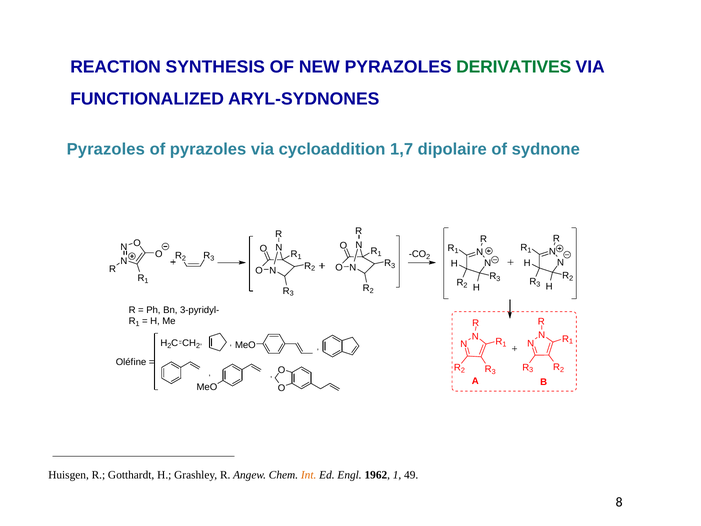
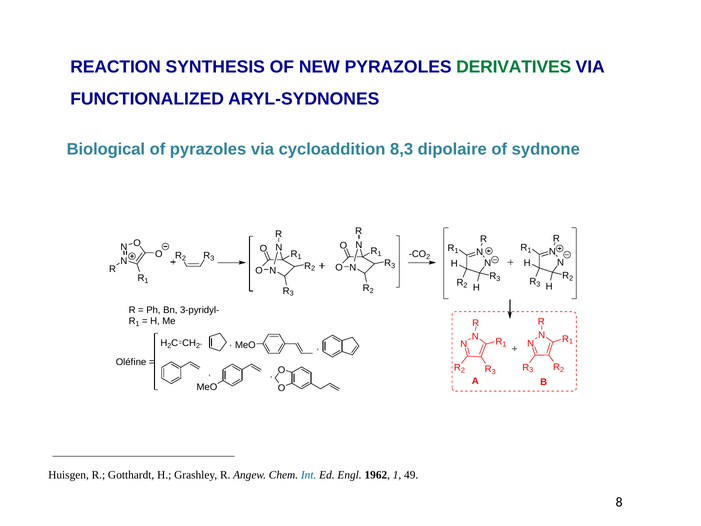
Pyrazoles at (106, 149): Pyrazoles -> Biological
1,7: 1,7 -> 8,3
Int colour: orange -> blue
